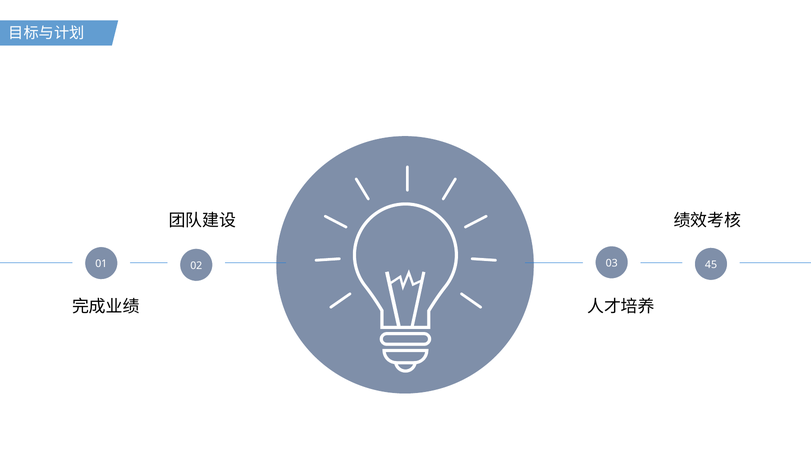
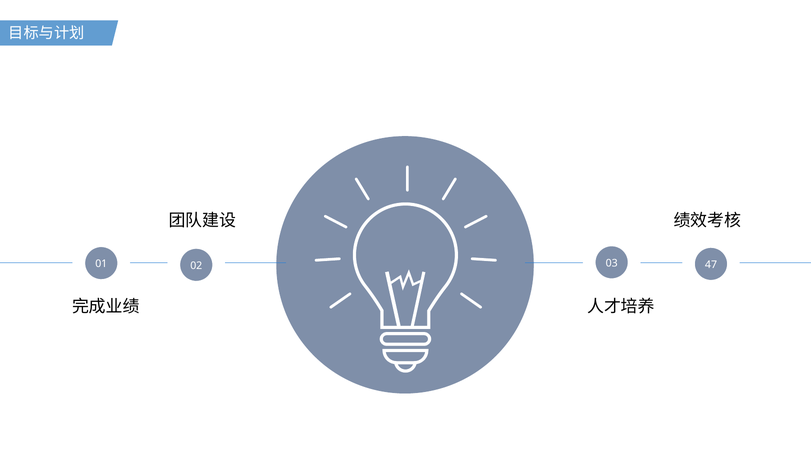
45: 45 -> 47
